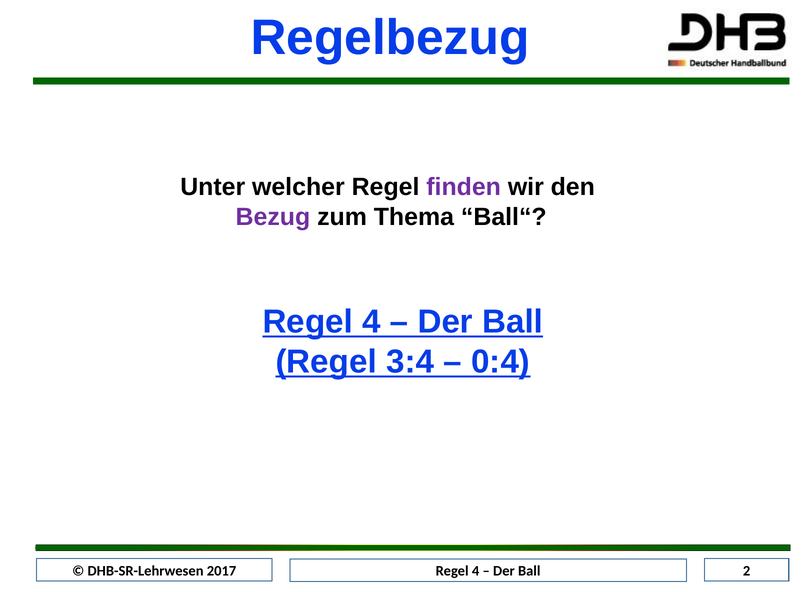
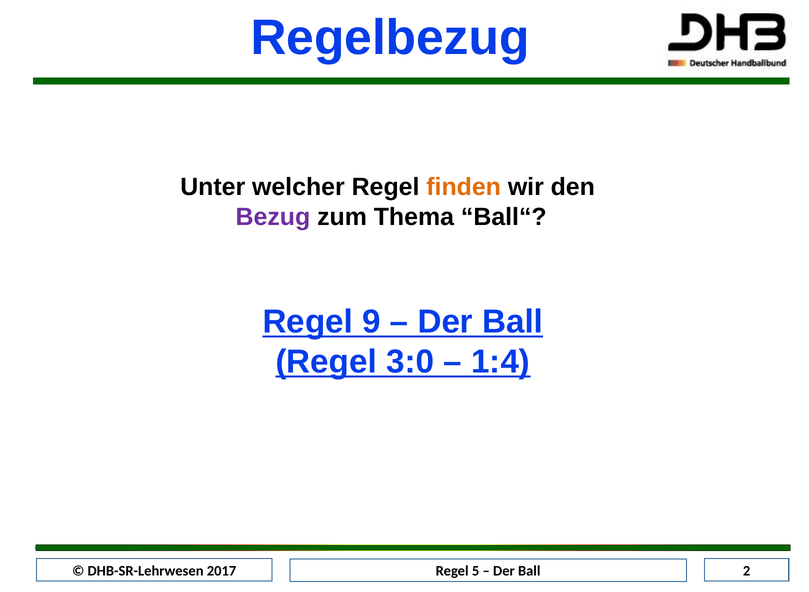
finden colour: purple -> orange
4 at (371, 322): 4 -> 9
3:4: 3:4 -> 3:0
0:4: 0:4 -> 1:4
4 at (476, 571): 4 -> 5
